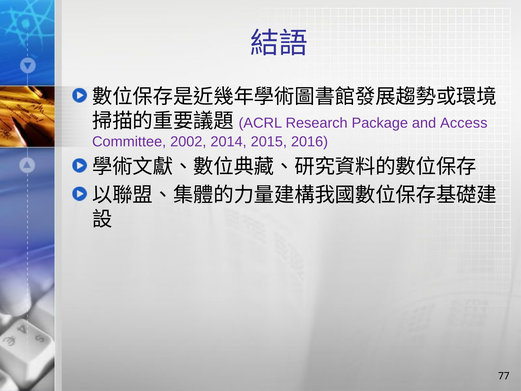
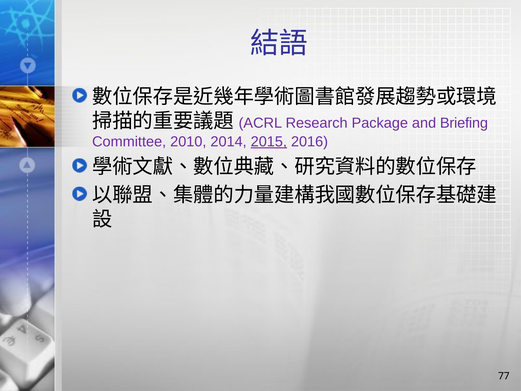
Access: Access -> Briefing
2002: 2002 -> 2010
2015 underline: none -> present
